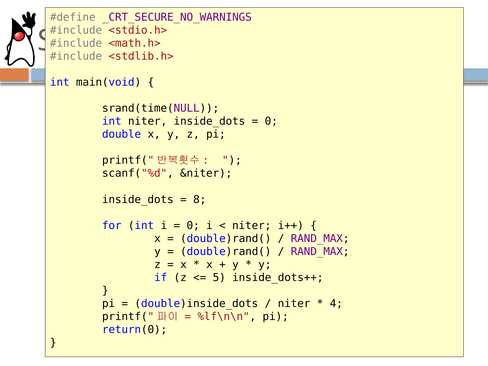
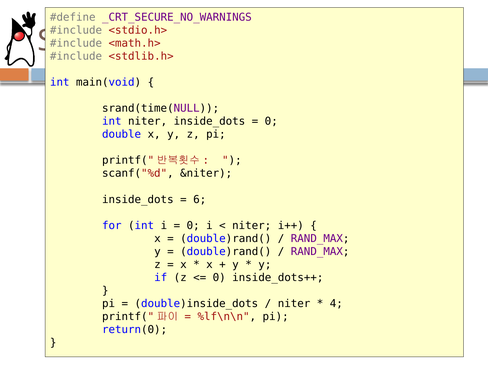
8: 8 -> 6
5 at (219, 277): 5 -> 0
